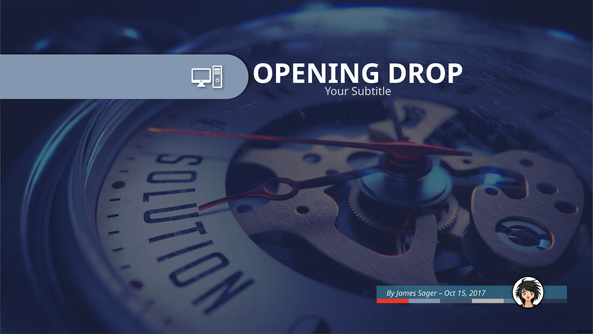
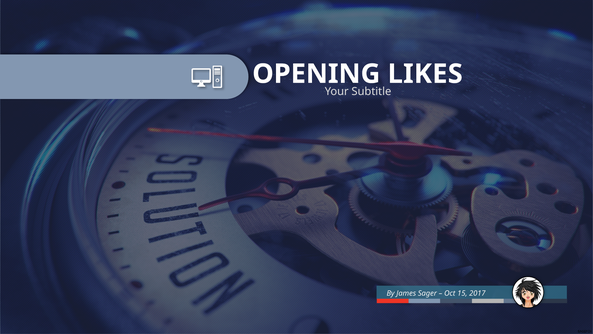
DROP: DROP -> LIKES
